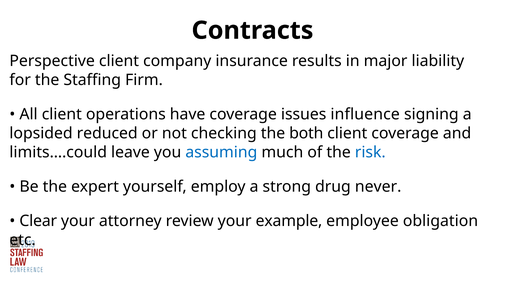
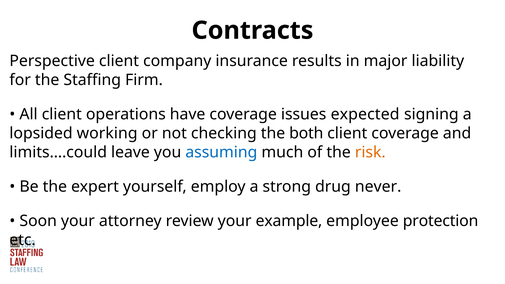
influence: influence -> expected
reduced: reduced -> working
risk colour: blue -> orange
Clear: Clear -> Soon
obligation: obligation -> protection
